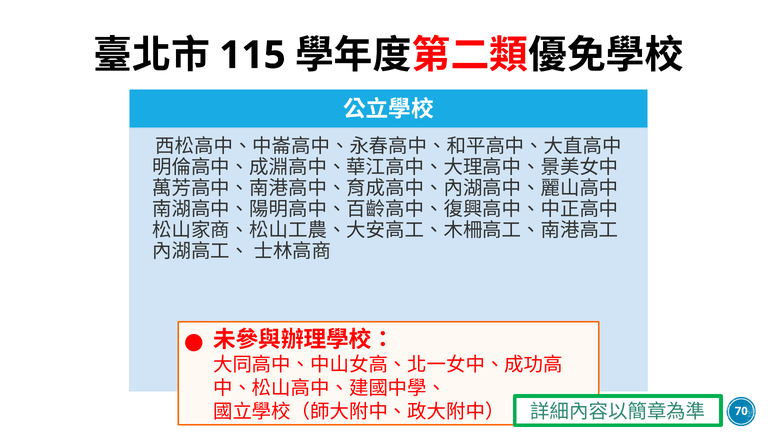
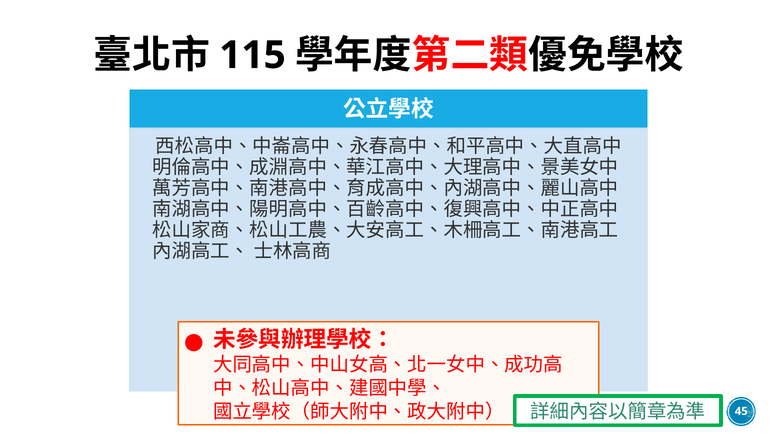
70: 70 -> 45
